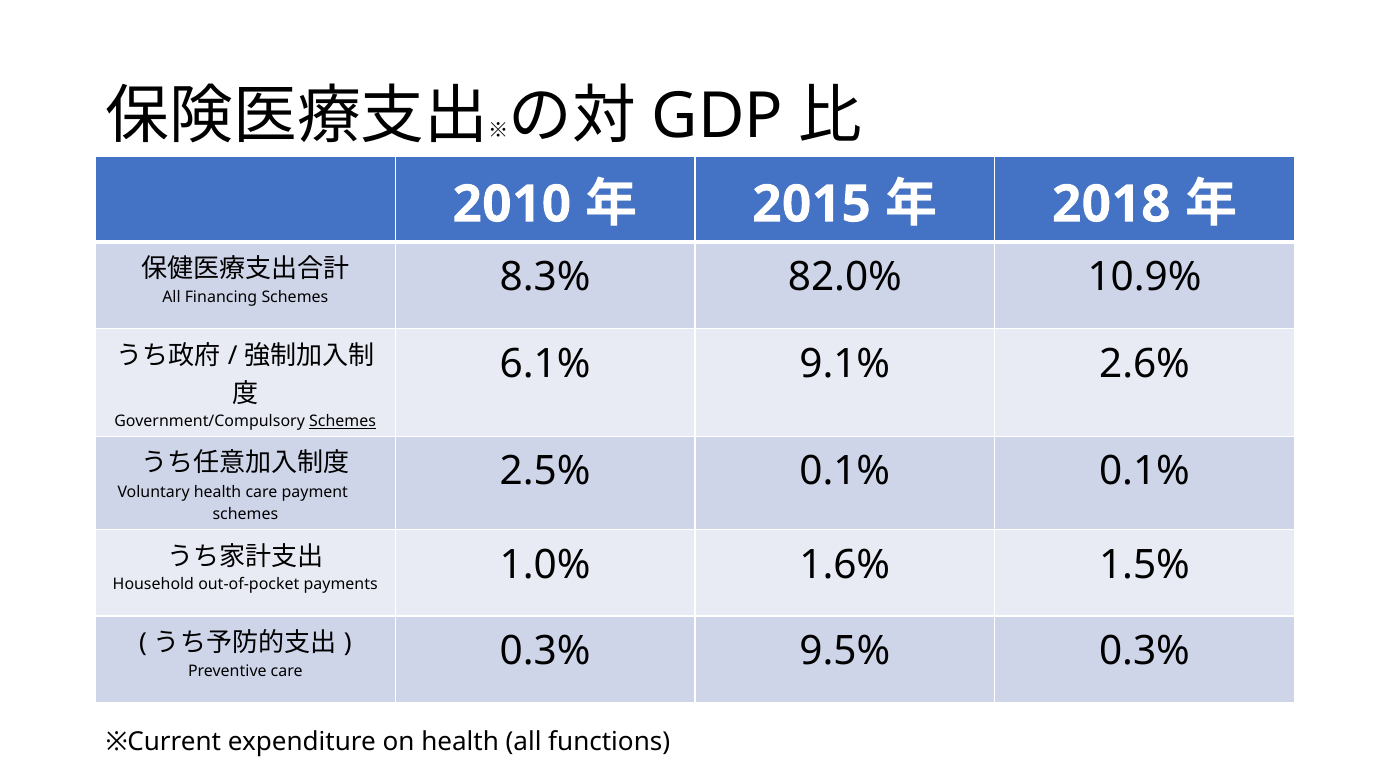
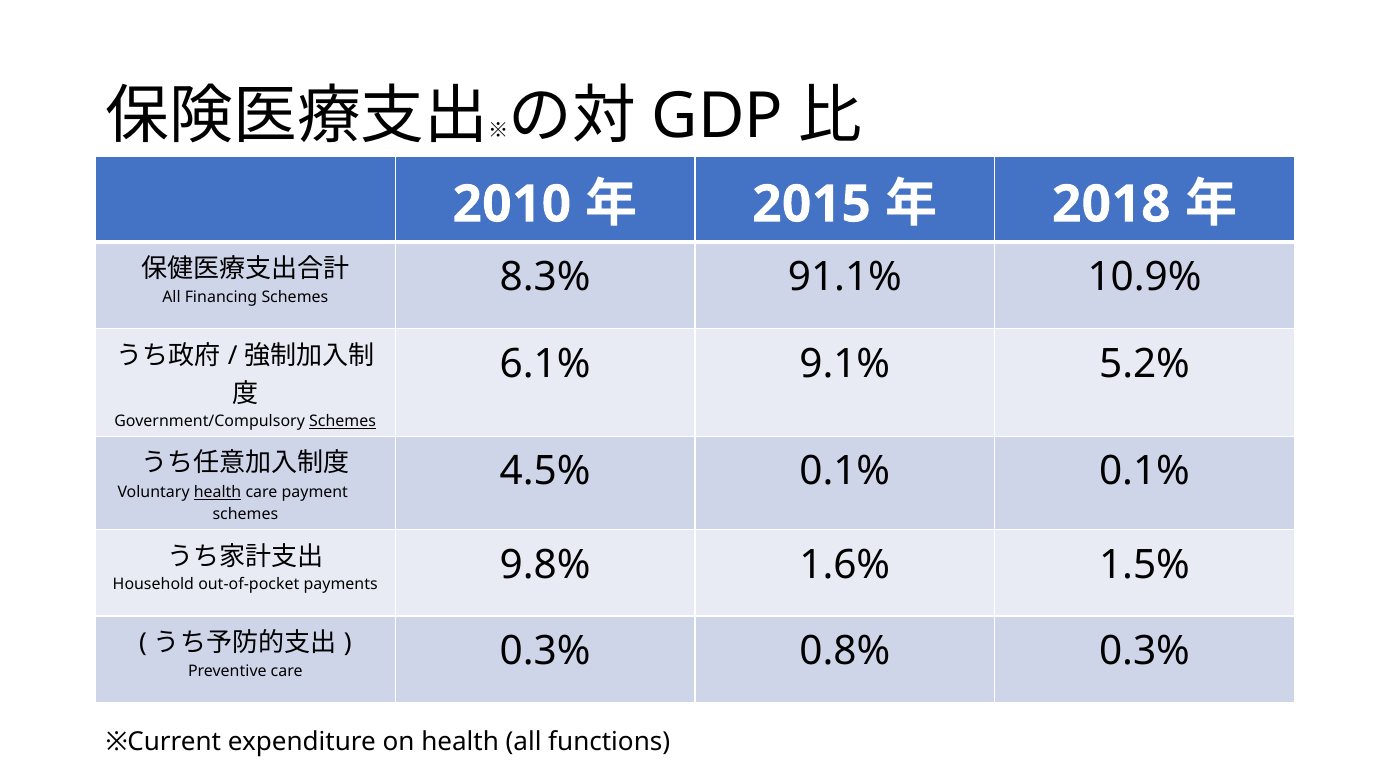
82.0%: 82.0% -> 91.1%
2.6%: 2.6% -> 5.2%
2.5%: 2.5% -> 4.5%
health at (218, 493) underline: none -> present
1.0%: 1.0% -> 9.8%
9.5%: 9.5% -> 0.8%
